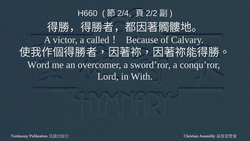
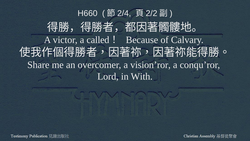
Word: Word -> Share
sword’ror: sword’ror -> vision’ror
